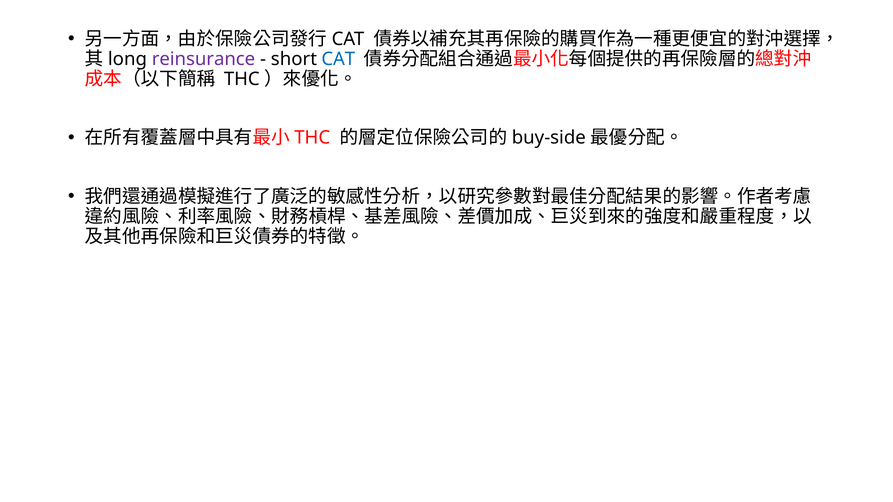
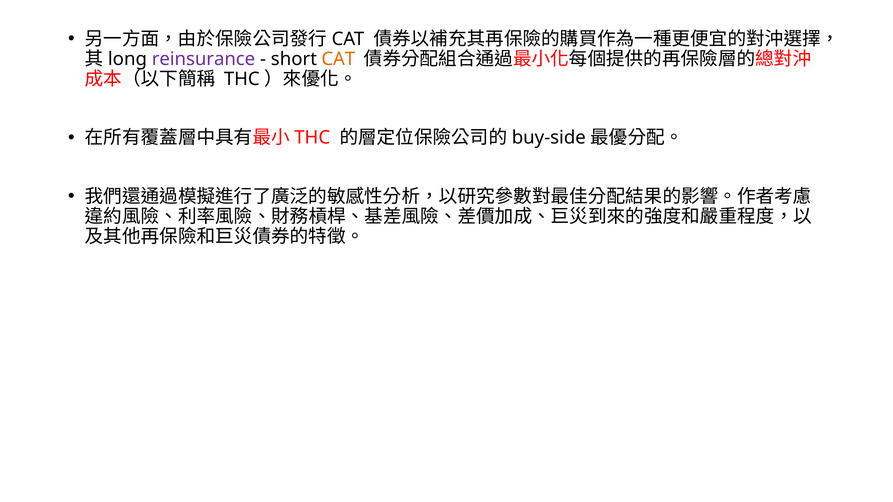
CAT at (338, 59) colour: blue -> orange
